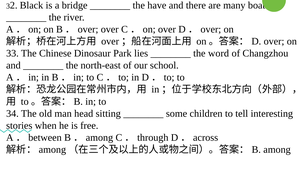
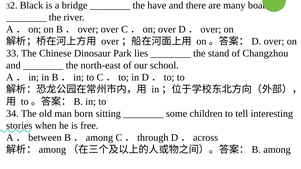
word: word -> stand
head: head -> born
